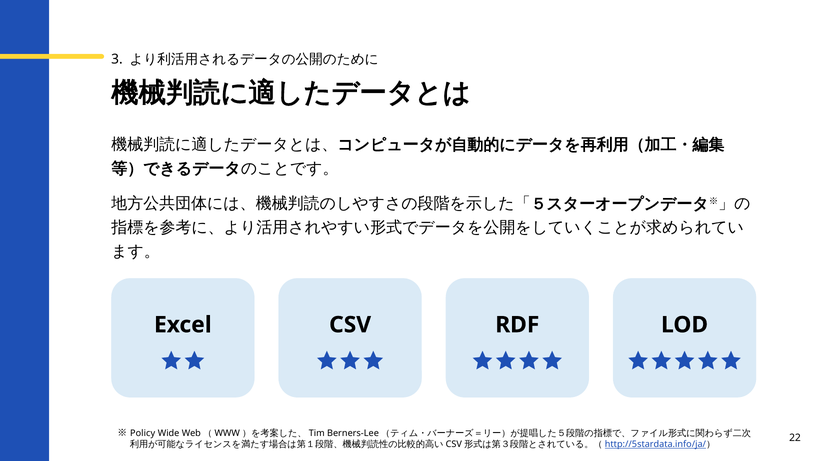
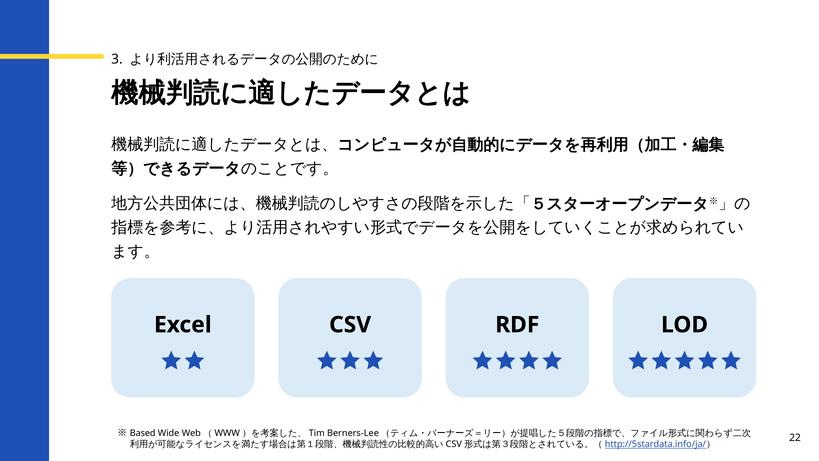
Policy: Policy -> Based
